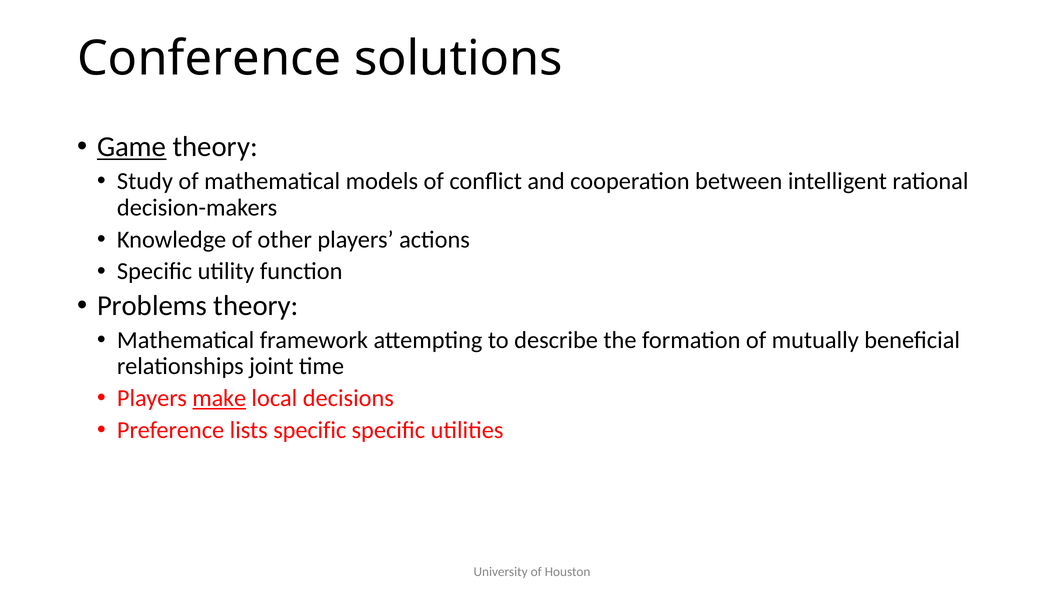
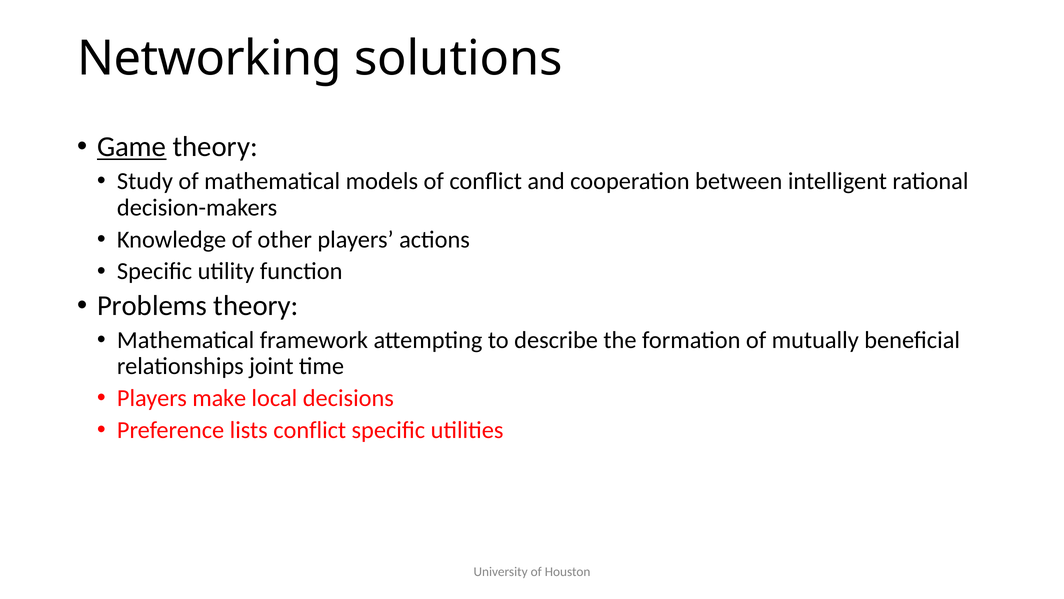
Conference: Conference -> Networking
make underline: present -> none
lists specific: specific -> conflict
